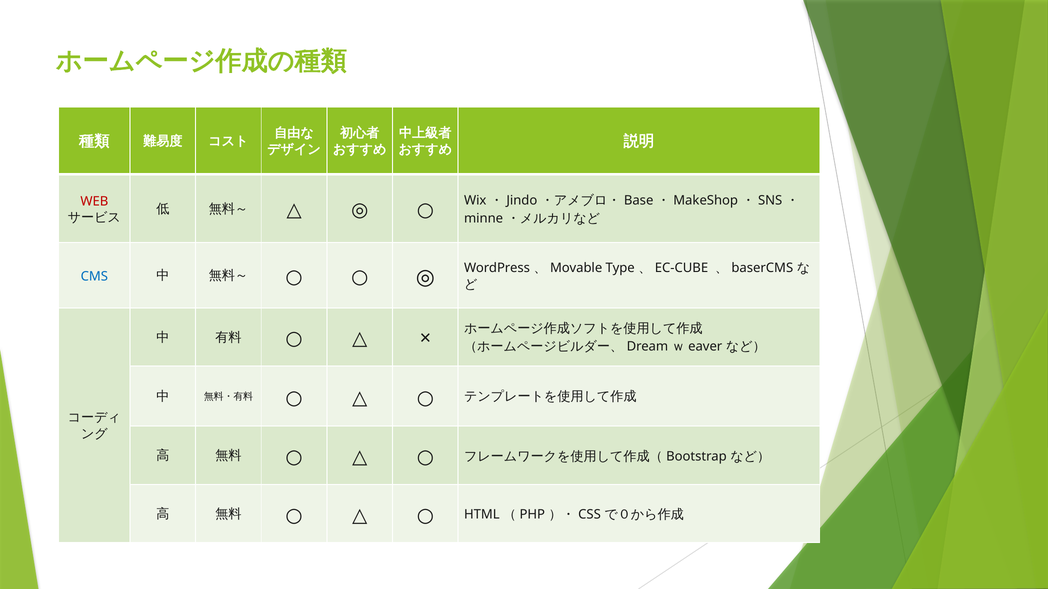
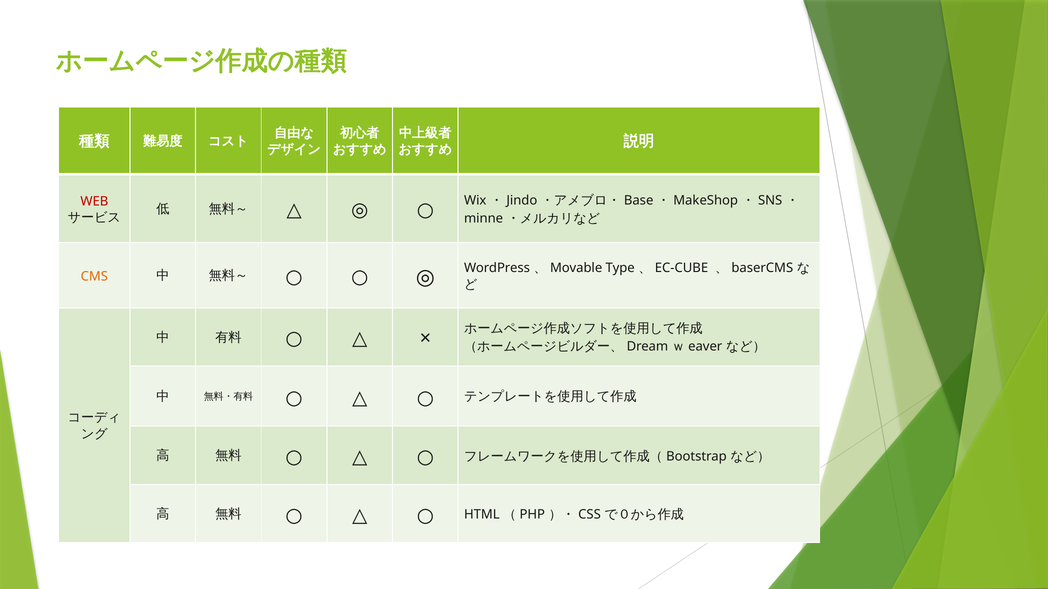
CMS colour: blue -> orange
